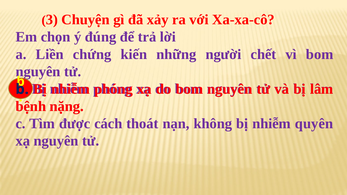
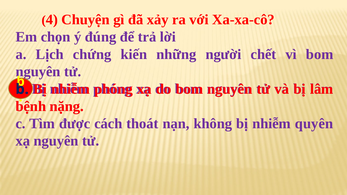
3: 3 -> 4
Liền: Liền -> Lịch
